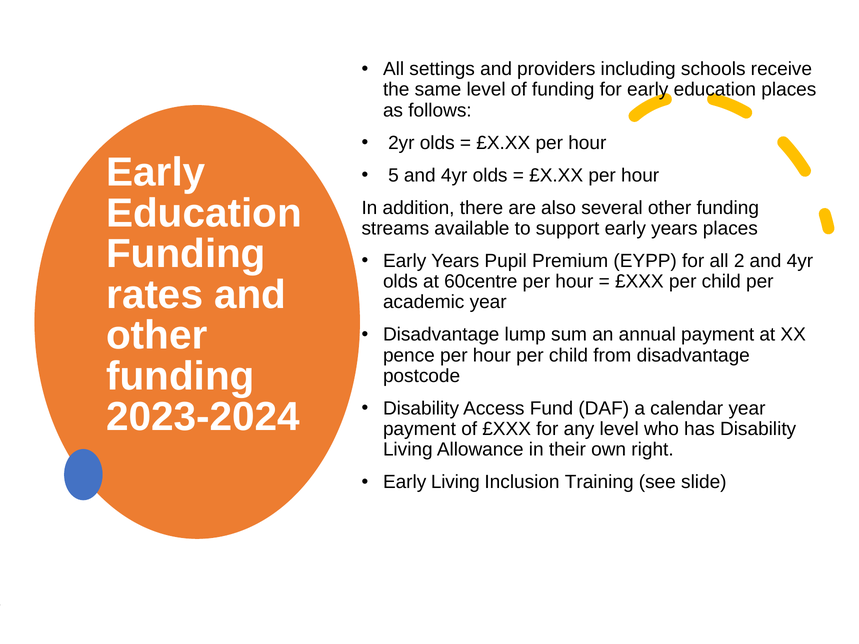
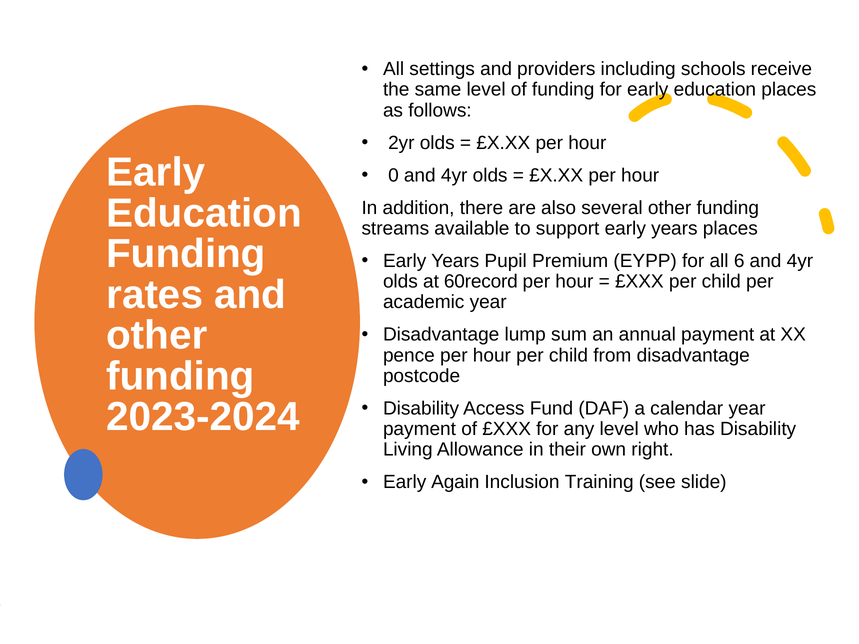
5: 5 -> 0
2: 2 -> 6
60centre: 60centre -> 60record
Early Living: Living -> Again
